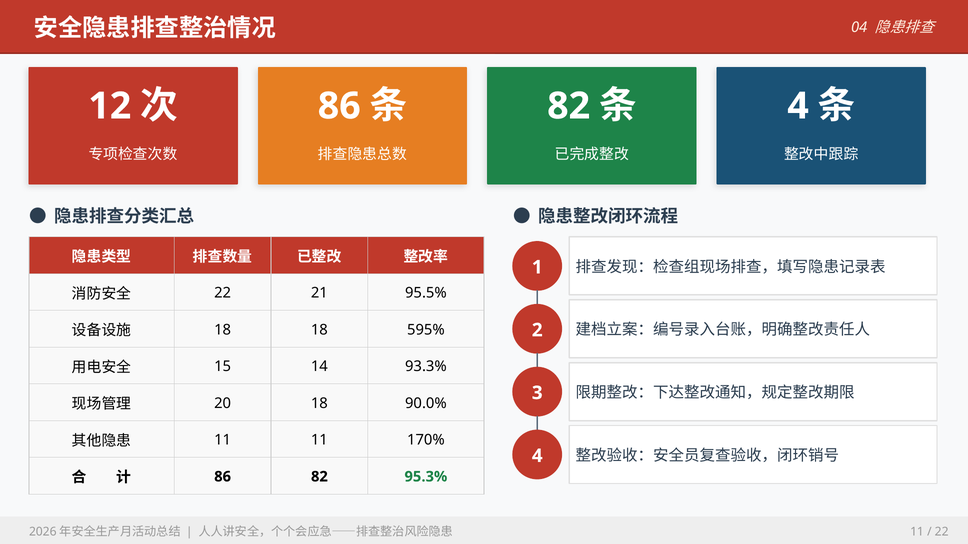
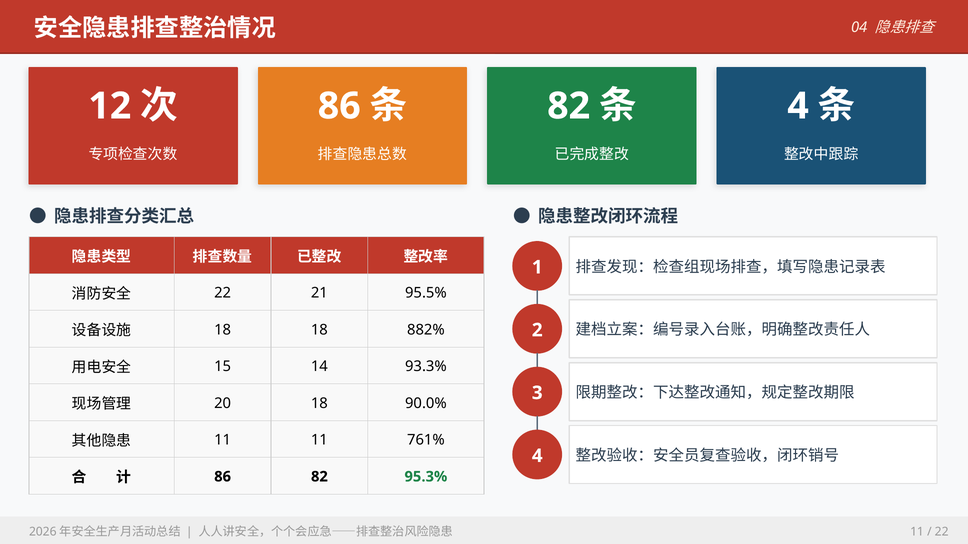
595%: 595% -> 882%
170%: 170% -> 761%
